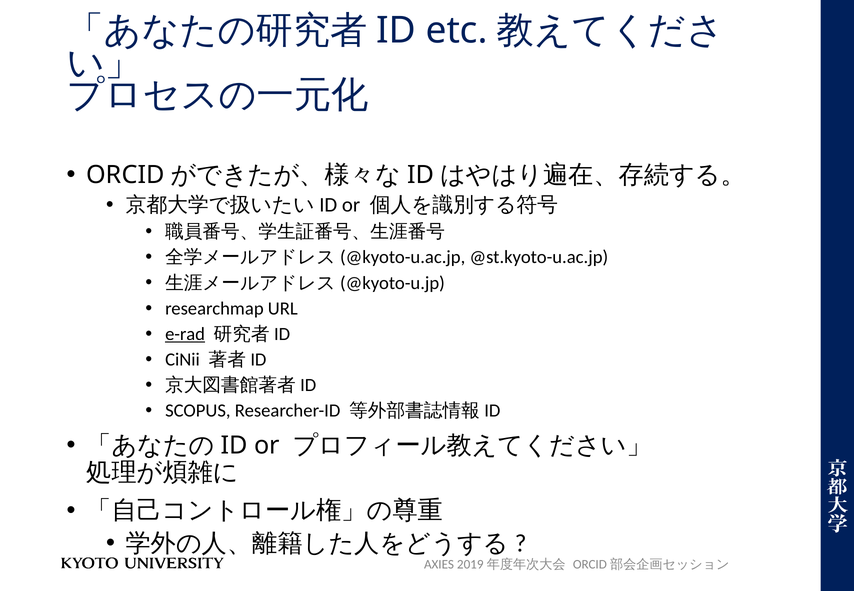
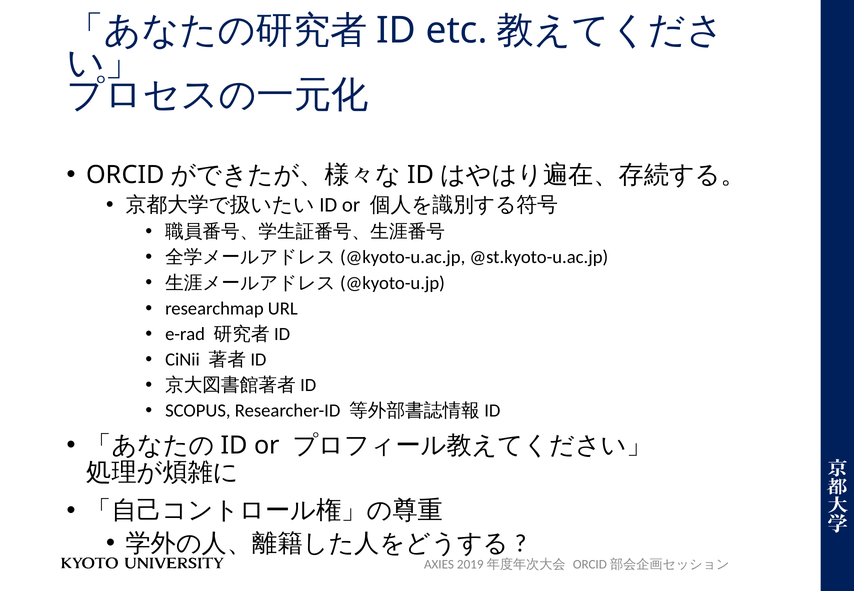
e-rad underline: present -> none
